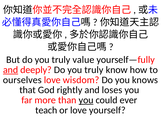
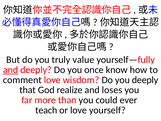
deeply Do you truly: truly -> once
ourselves: ourselves -> comment
you knows: knows -> deeply
rightly: rightly -> realize
you at (86, 100) underline: present -> none
